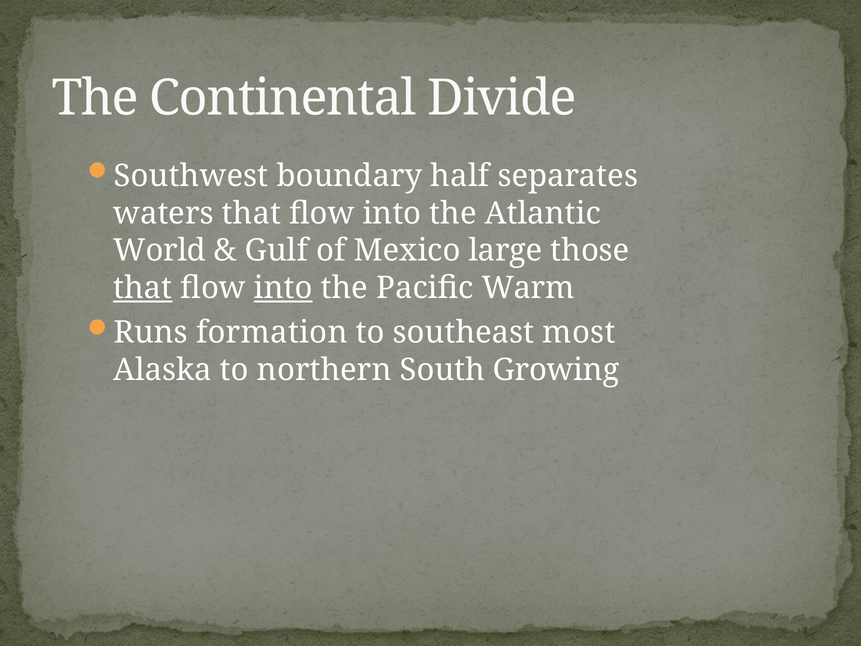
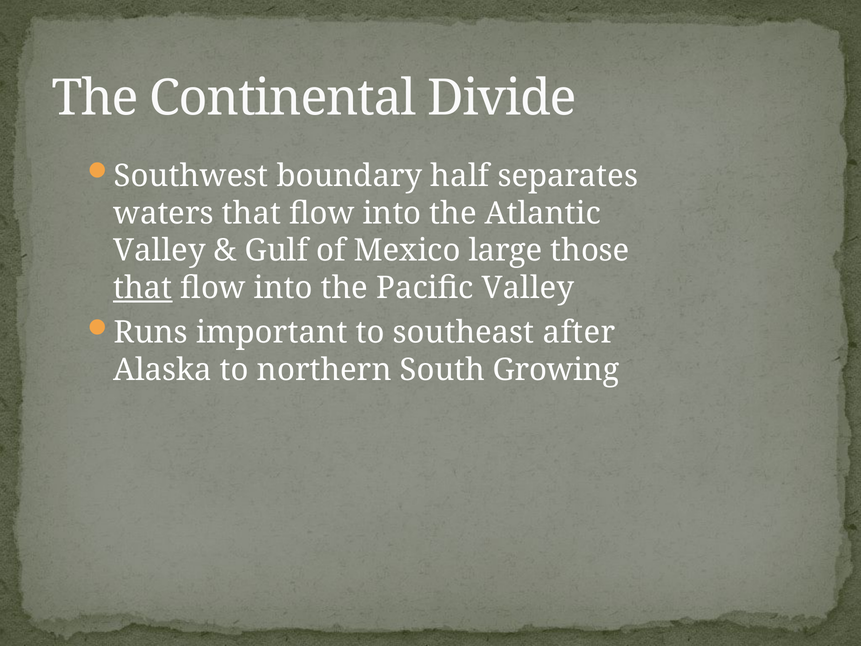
World at (160, 251): World -> Valley
into at (283, 288) underline: present -> none
Pacific Warm: Warm -> Valley
formation: formation -> important
most: most -> after
